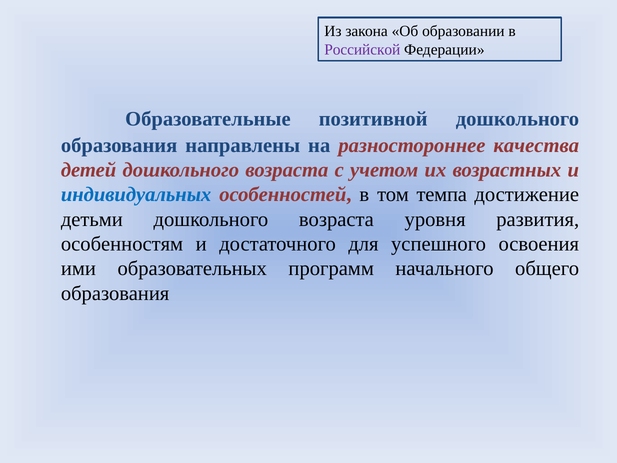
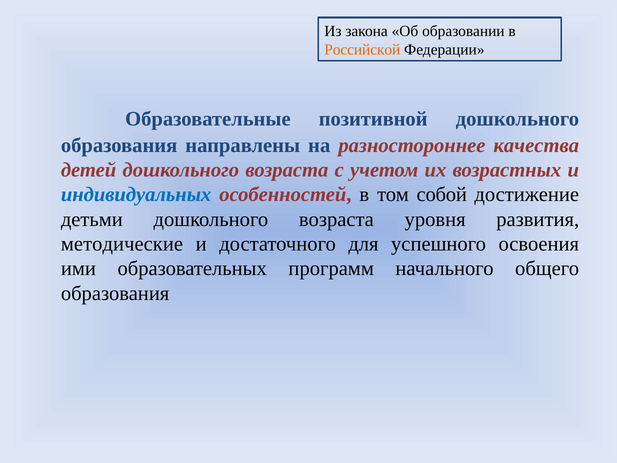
Российской colour: purple -> orange
темпа: темпа -> собой
особенностям: особенностям -> методические
